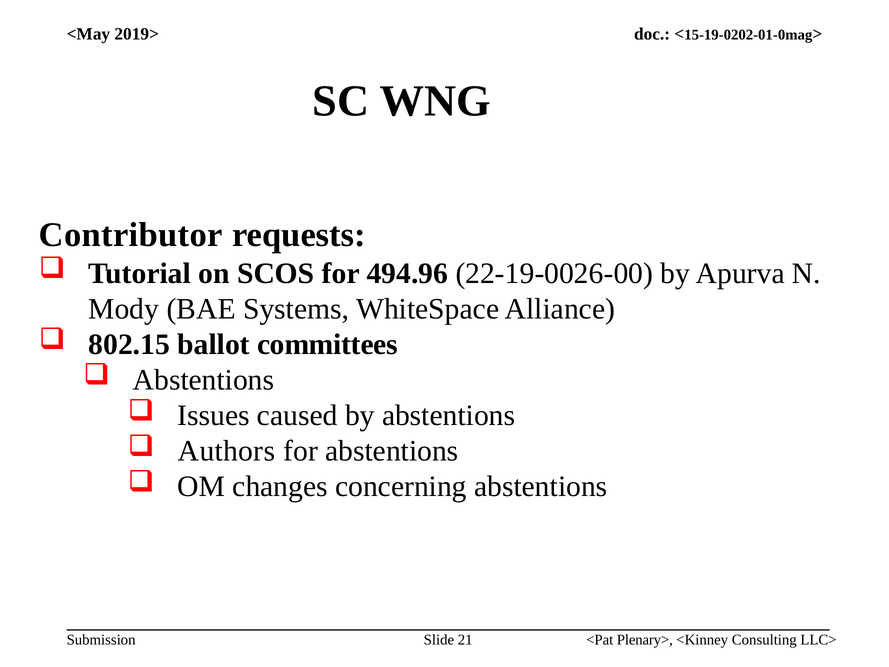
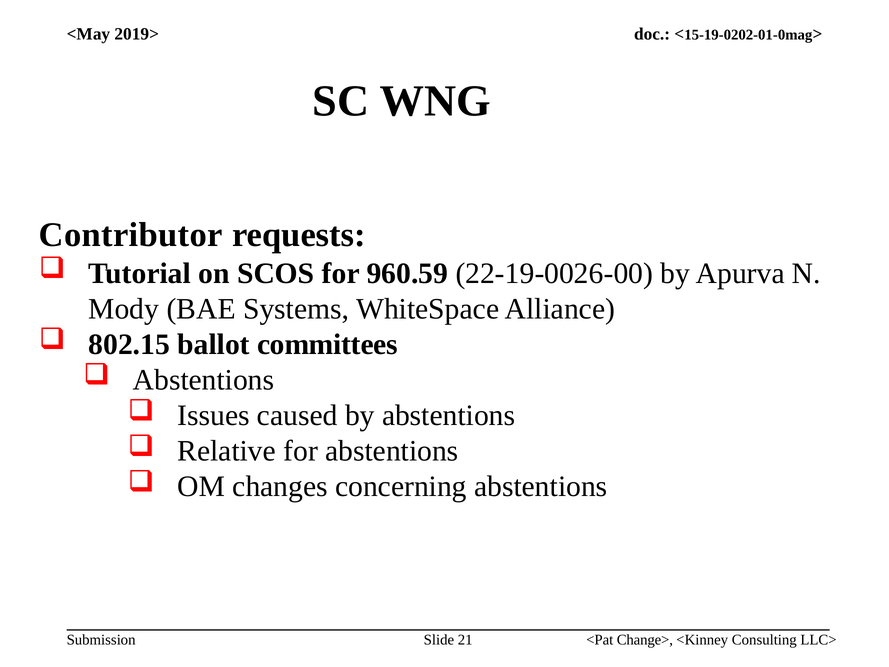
494.96: 494.96 -> 960.59
Authors: Authors -> Relative
Plenary>: Plenary> -> Change>
